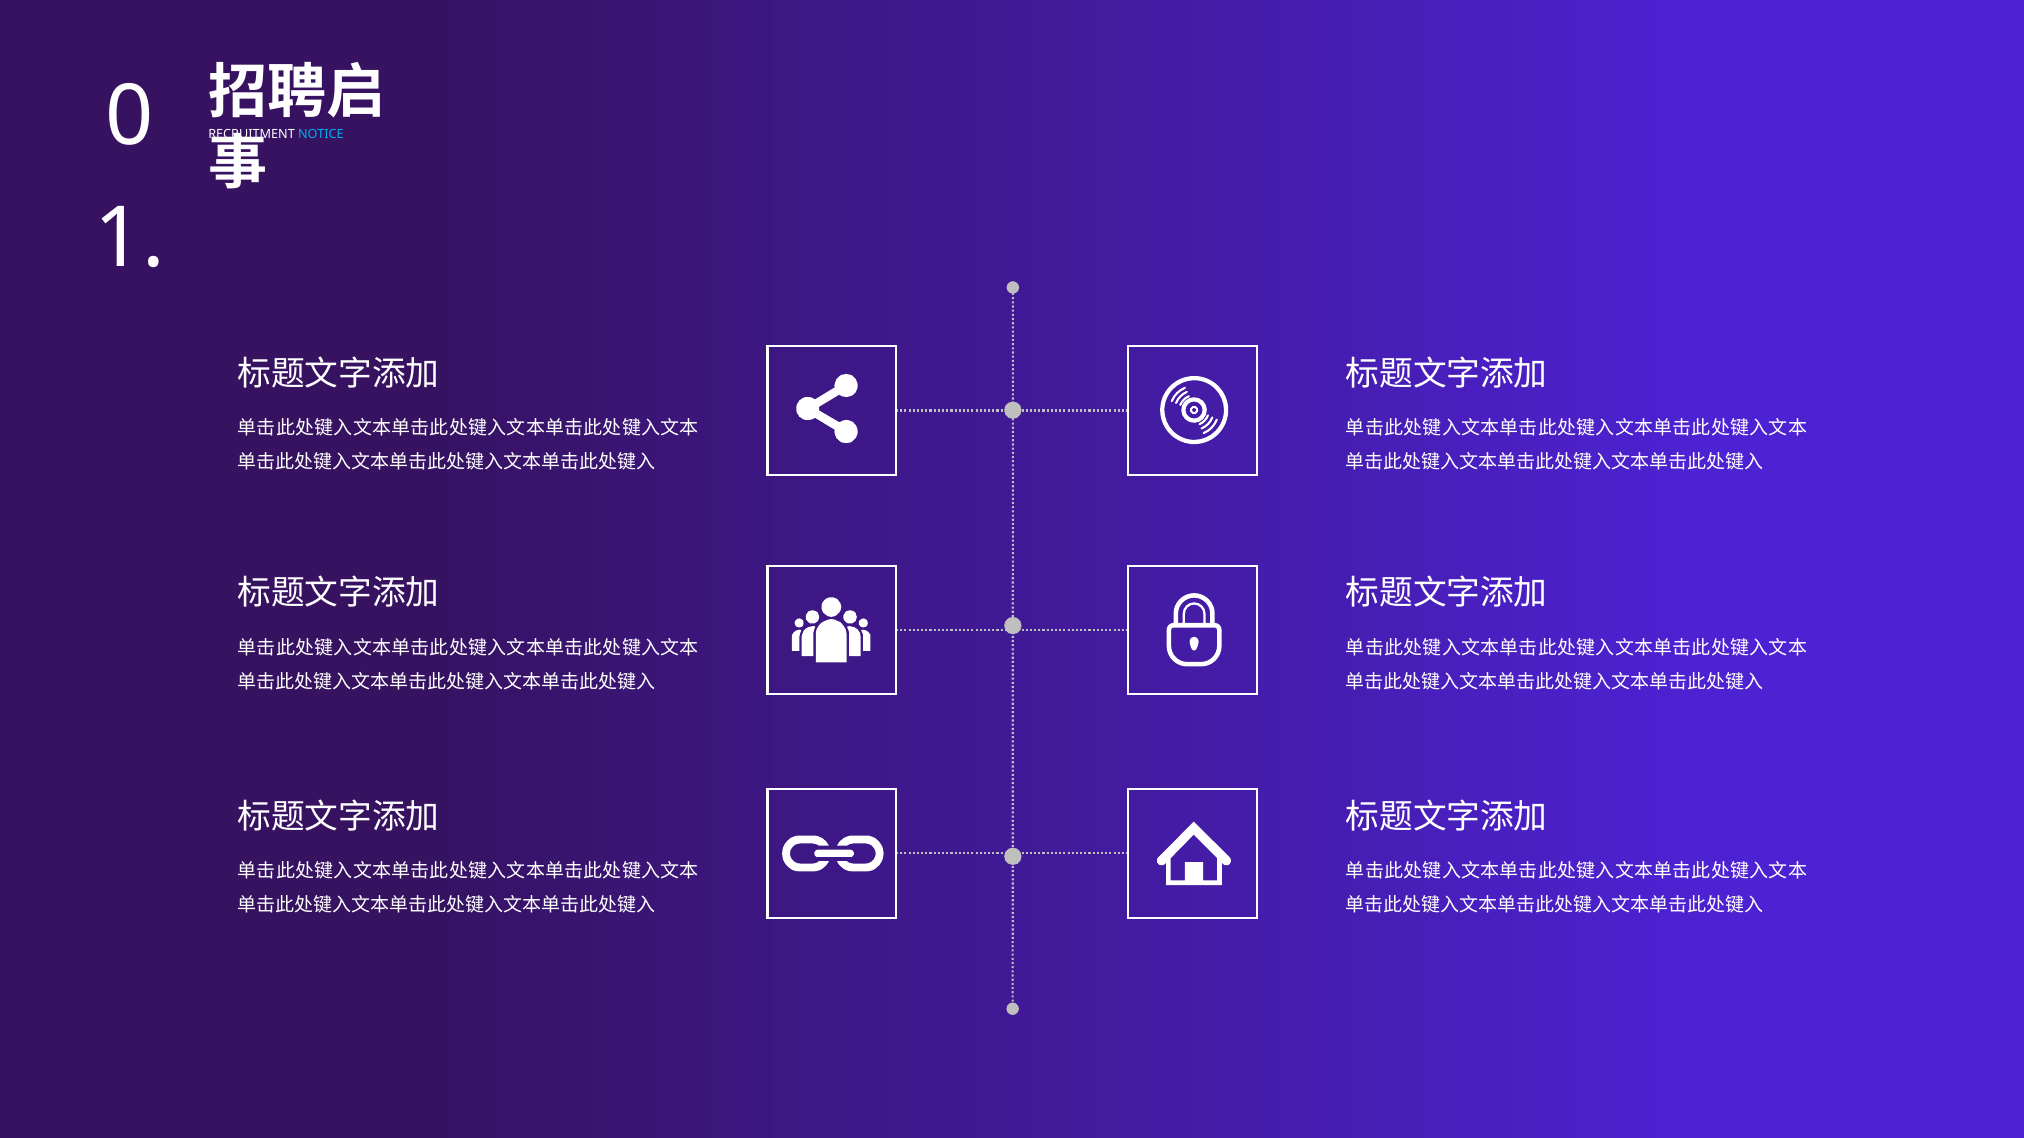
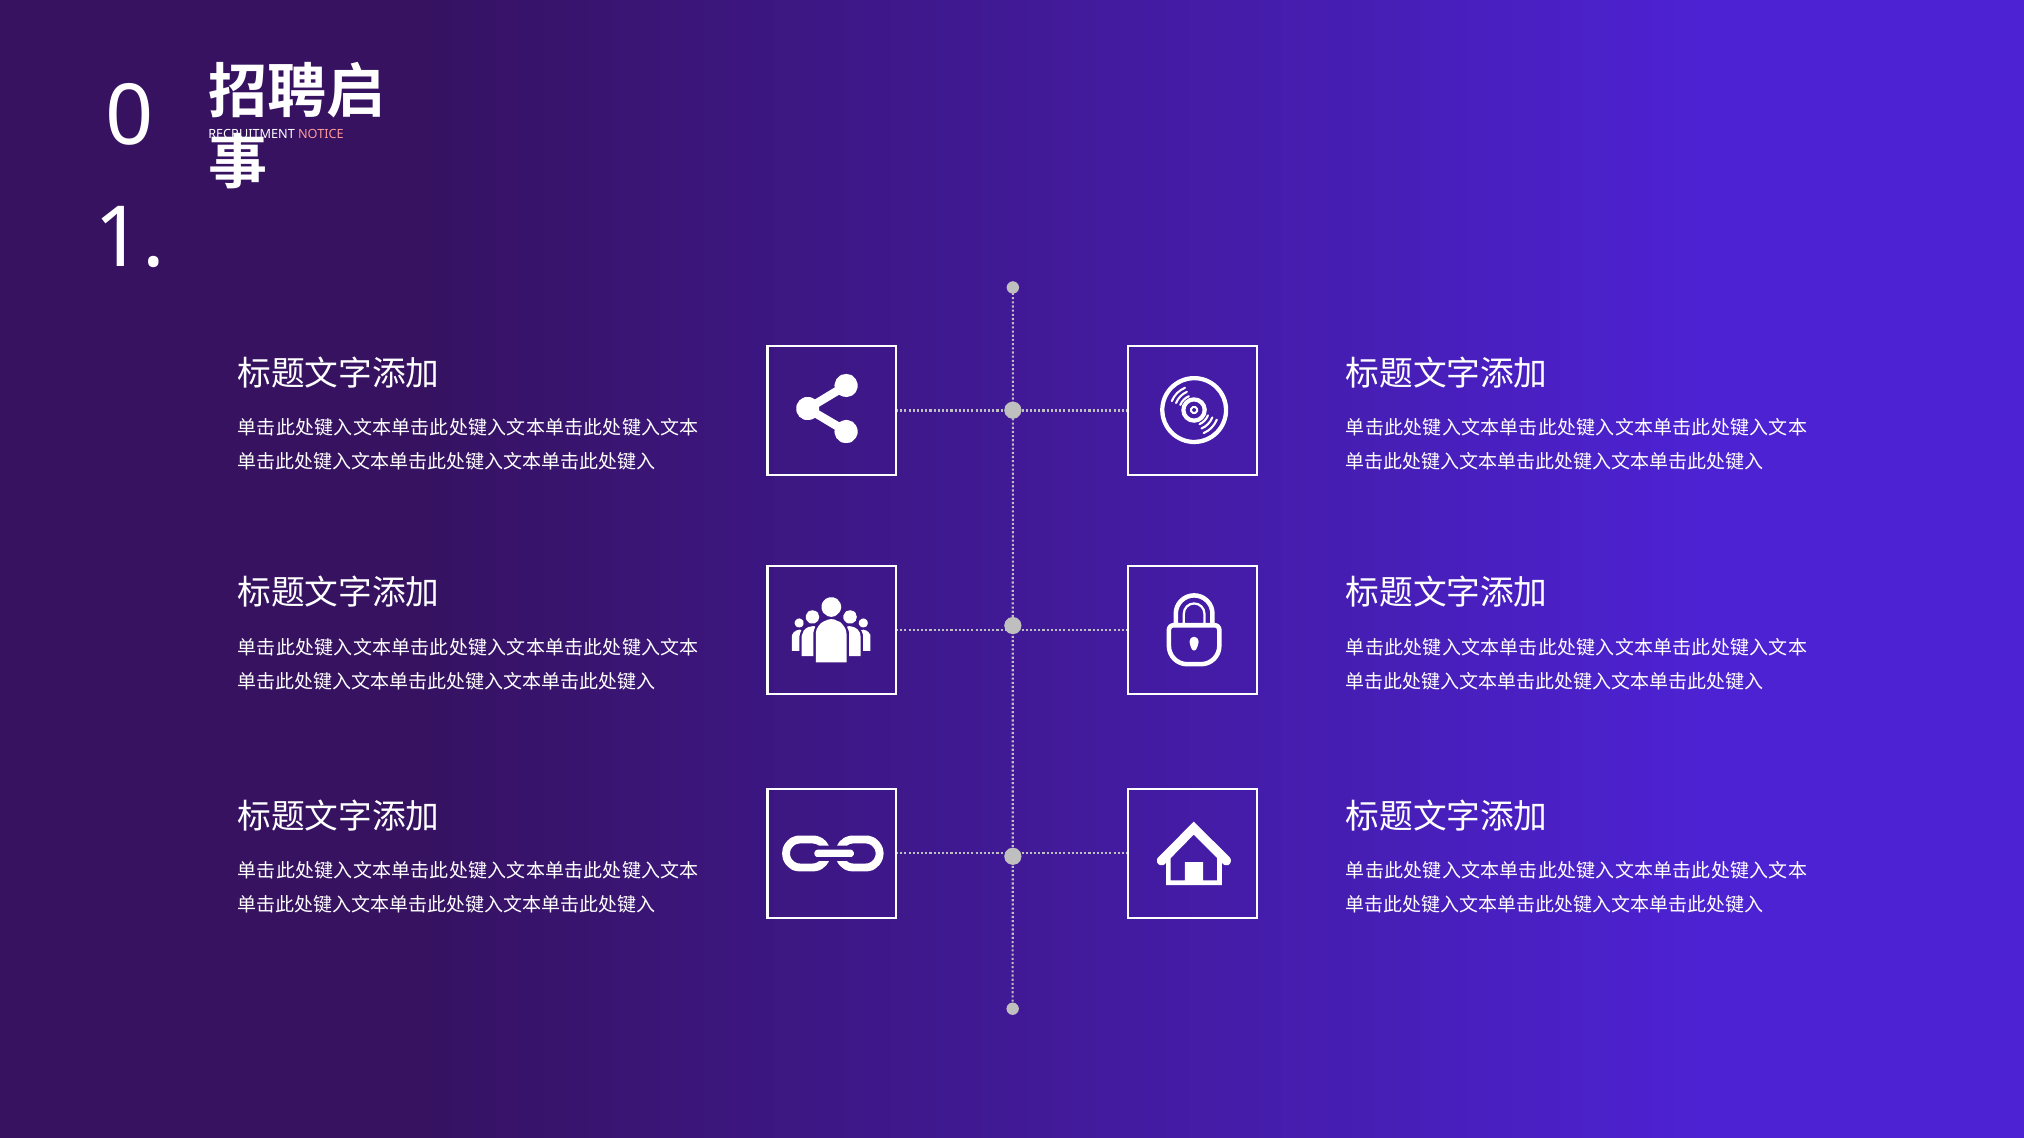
NOTICE colour: light blue -> pink
